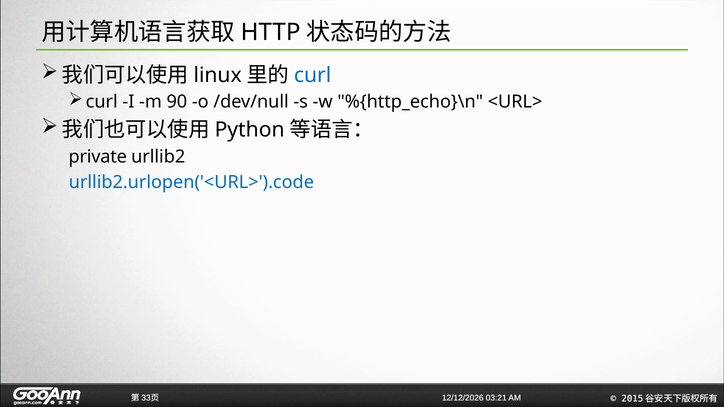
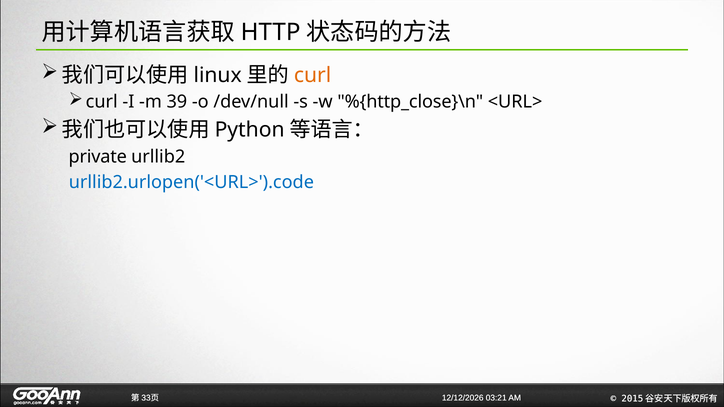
curl at (313, 75) colour: blue -> orange
90: 90 -> 39
%{http_echo}\n: %{http_echo}\n -> %{http_close}\n
